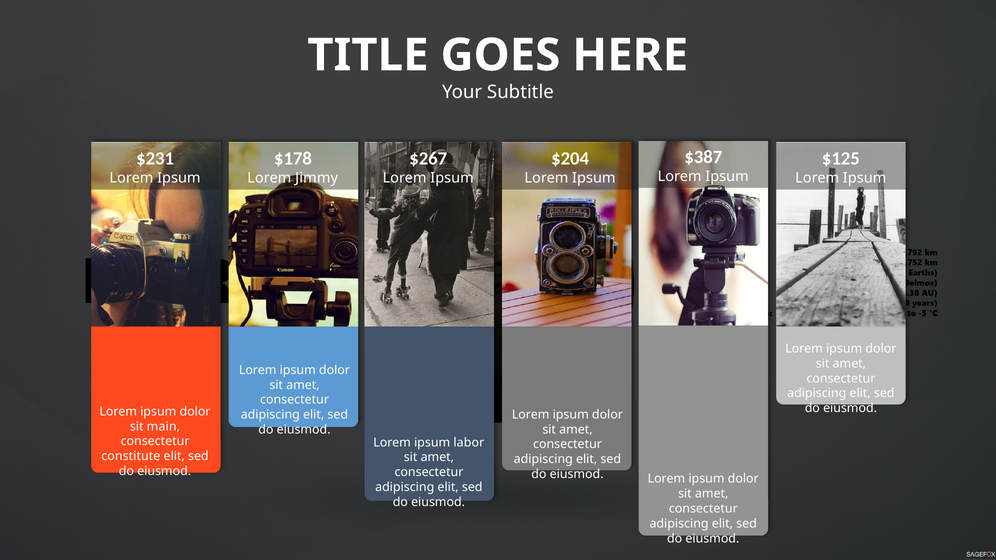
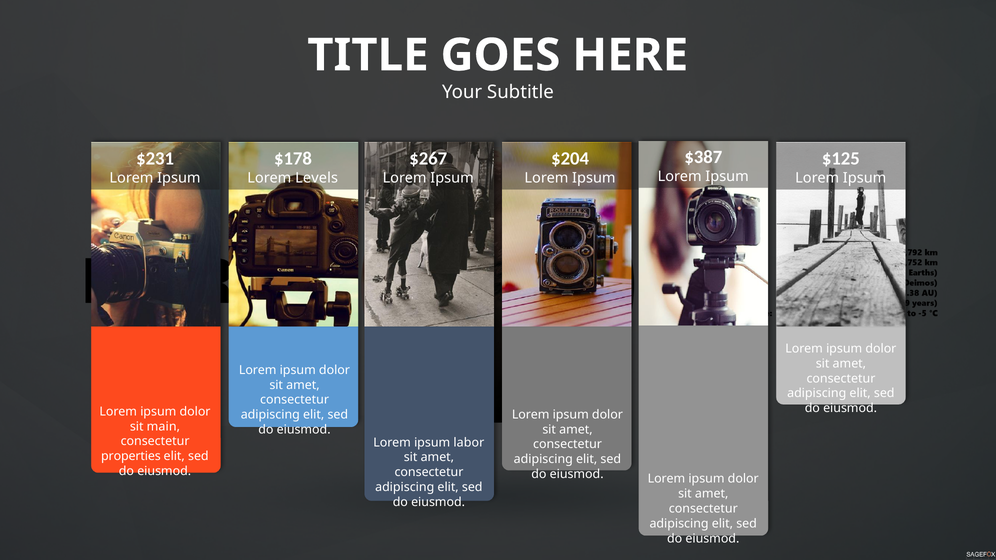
Jimmy: Jimmy -> Levels
constitute: constitute -> properties
